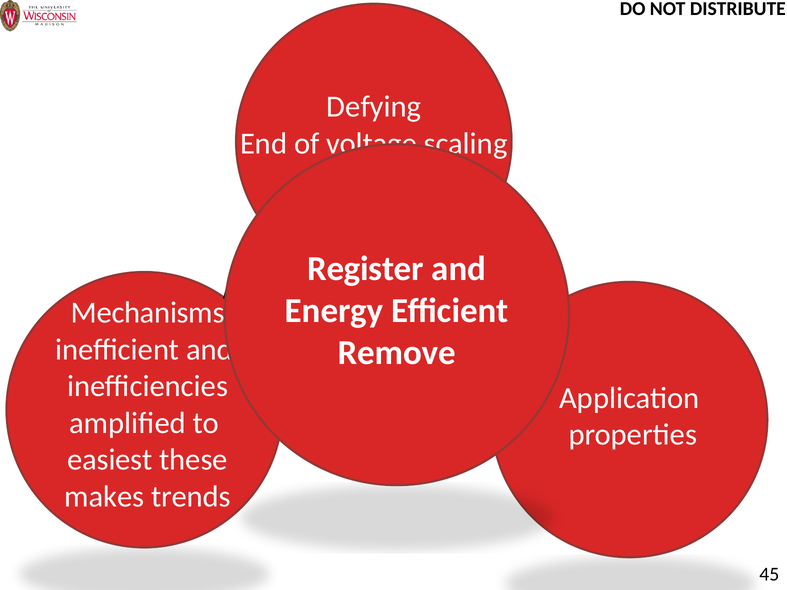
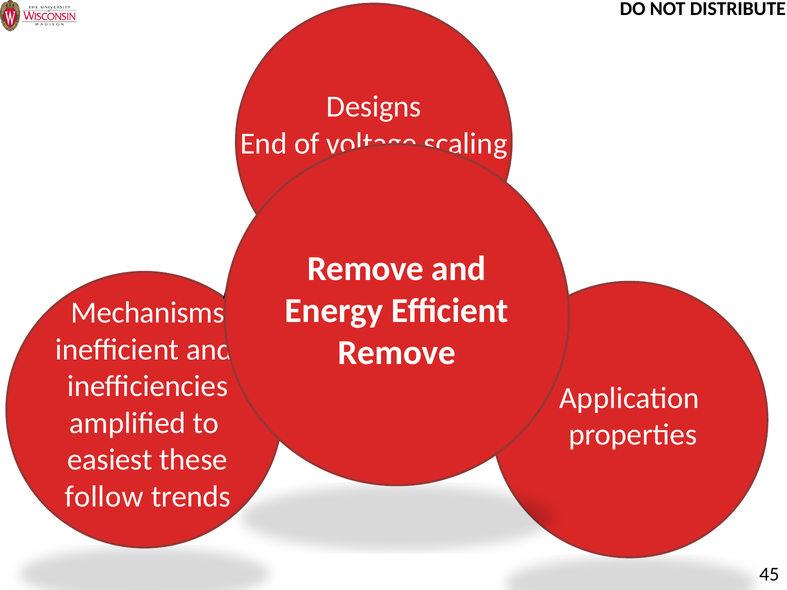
Defying: Defying -> Designs
Register at (365, 269): Register -> Remove
makes: makes -> follow
